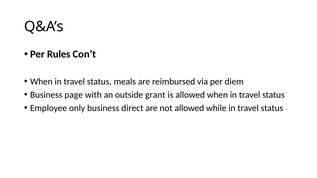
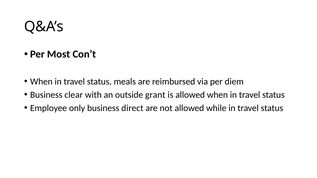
Rules: Rules -> Most
page: page -> clear
